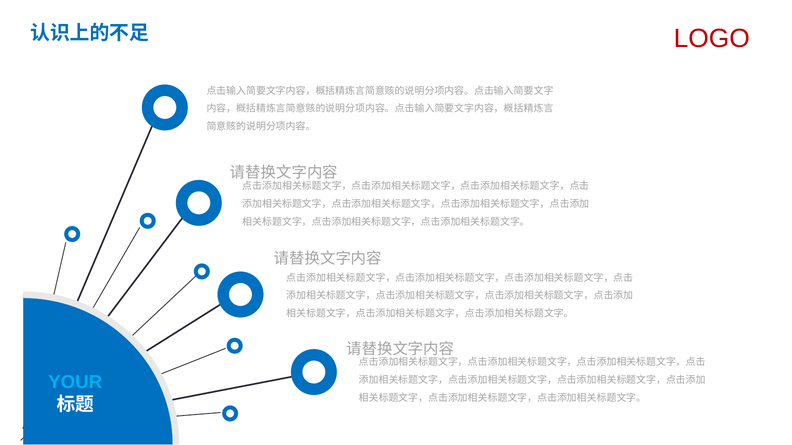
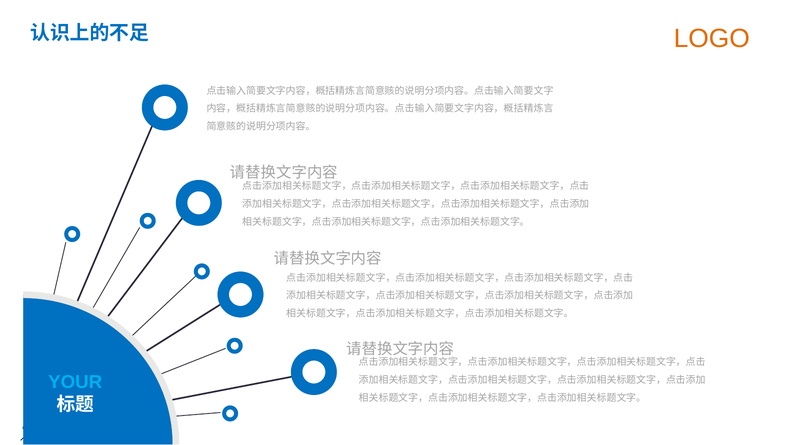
LOGO colour: red -> orange
